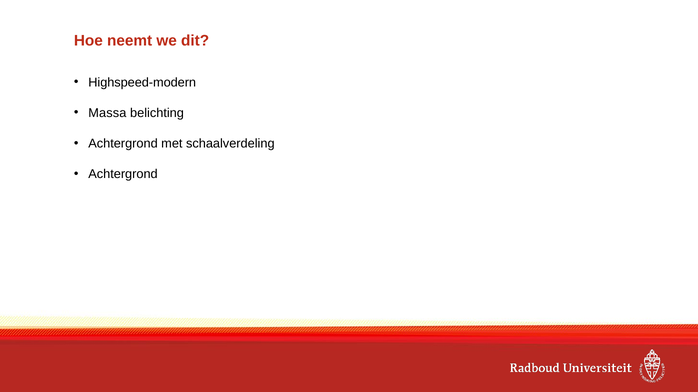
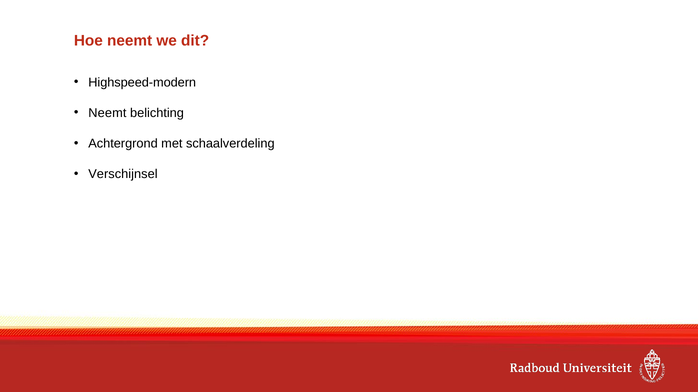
Massa at (107, 113): Massa -> Neemt
Achtergrond at (123, 174): Achtergrond -> Verschijnsel
